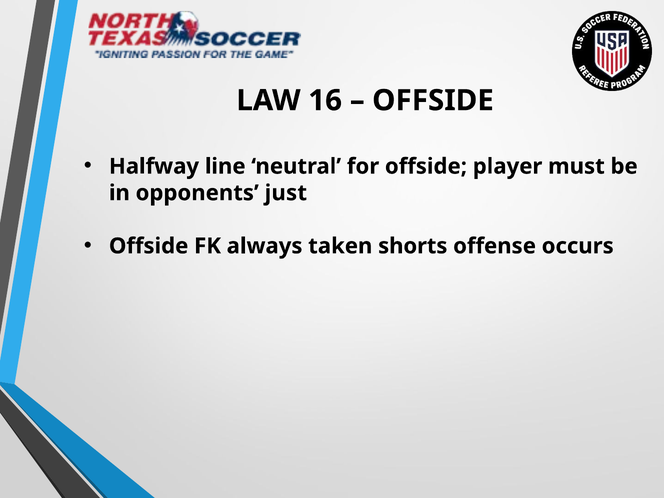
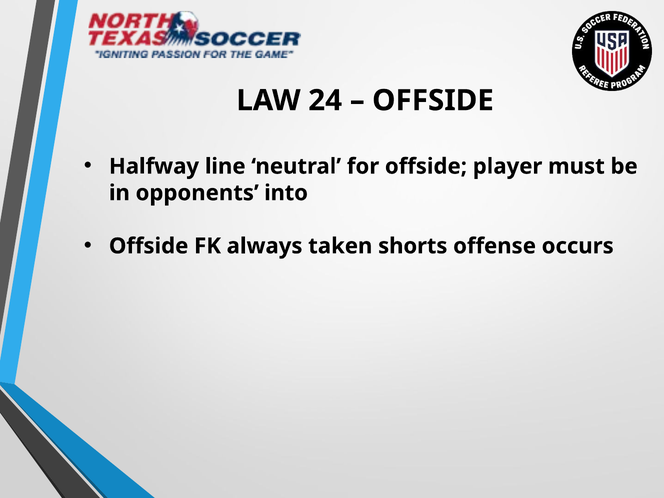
16: 16 -> 24
just: just -> into
